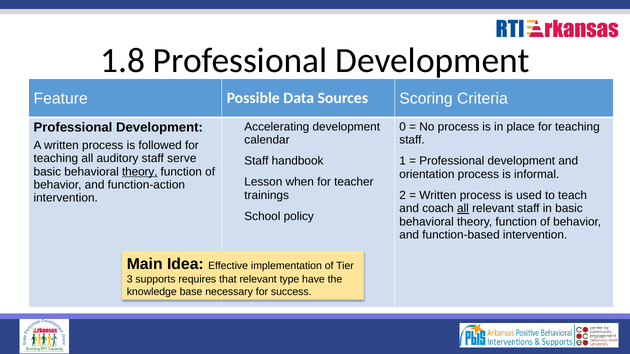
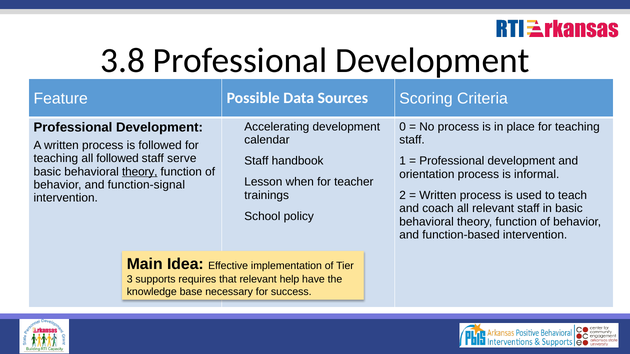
1.8: 1.8 -> 3.8
all auditory: auditory -> followed
function-action: function-action -> function-signal
all at (463, 209) underline: present -> none
type: type -> help
